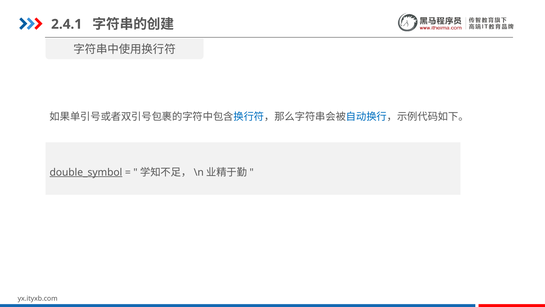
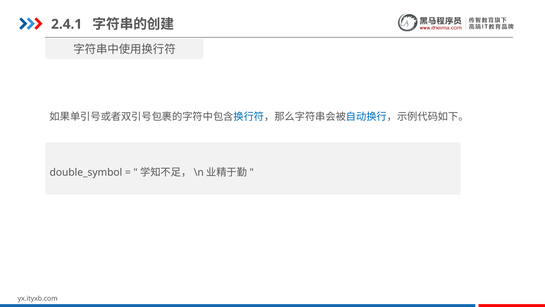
double_symbol underline: present -> none
